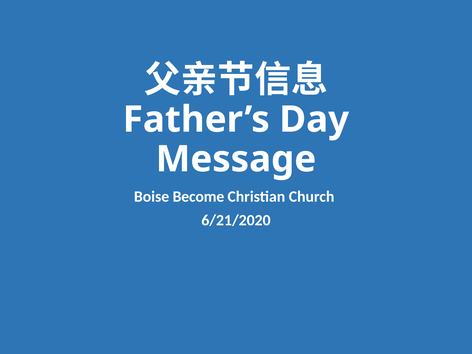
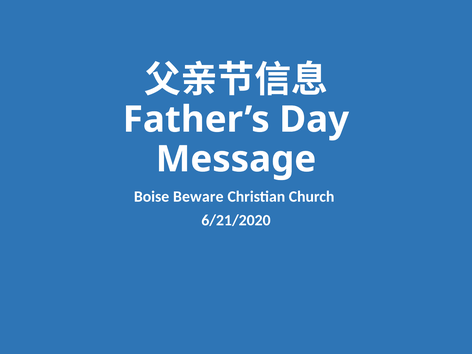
Become: Become -> Beware
